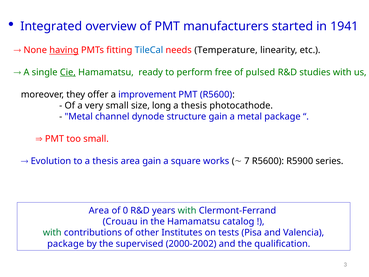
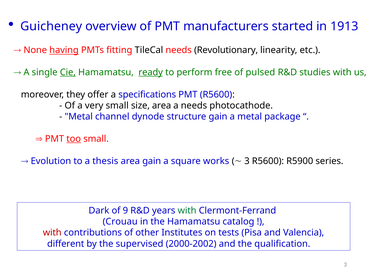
Integrated: Integrated -> Guicheney
1941: 1941 -> 1913
TileCal colour: blue -> black
Temperature: Temperature -> Revolutionary
ready underline: none -> present
improvement: improvement -> specifications
size long: long -> area
thesis at (194, 105): thesis -> needs
too underline: none -> present
7 at (247, 161): 7 -> 3
Area at (99, 210): Area -> Dark
0: 0 -> 9
with at (52, 232) colour: green -> red
package at (66, 243): package -> different
